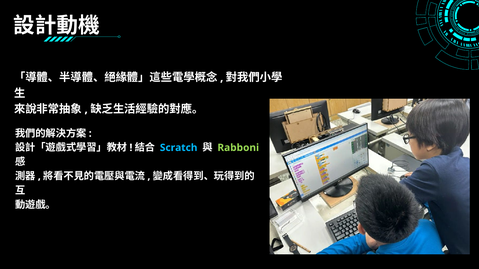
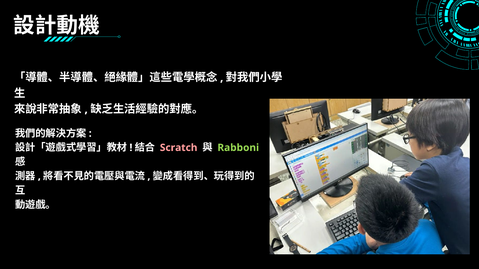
Scratch colour: light blue -> pink
